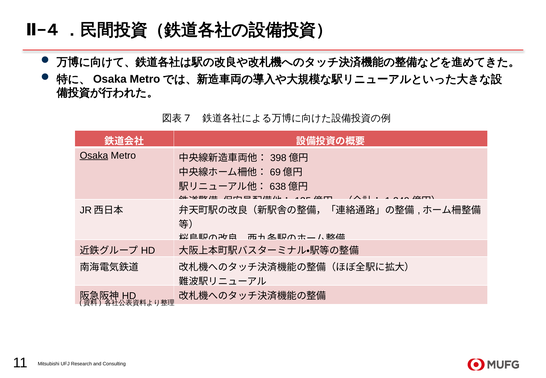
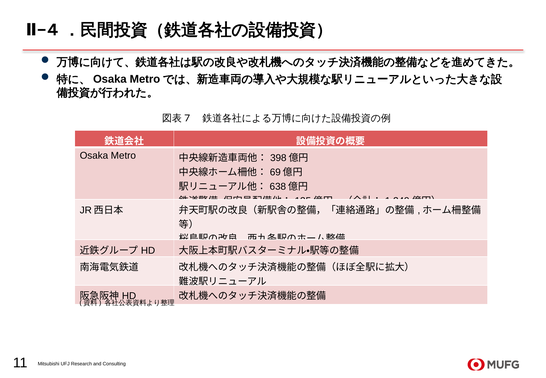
Osaka underline: present -> none
